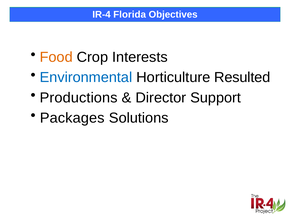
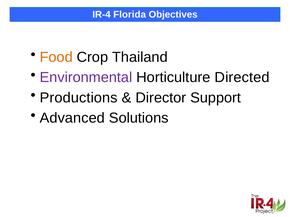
Interests: Interests -> Thailand
Environmental colour: blue -> purple
Resulted: Resulted -> Directed
Packages: Packages -> Advanced
